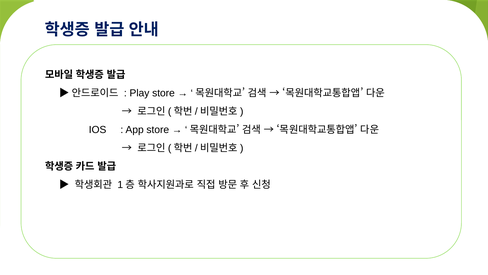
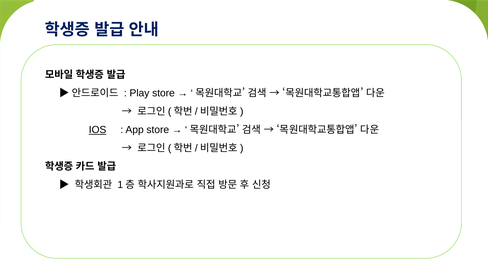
IOS underline: none -> present
